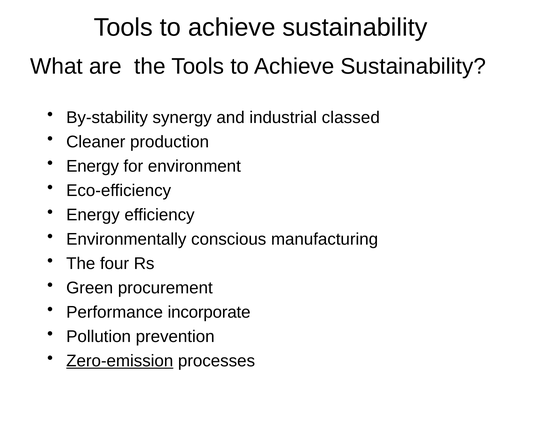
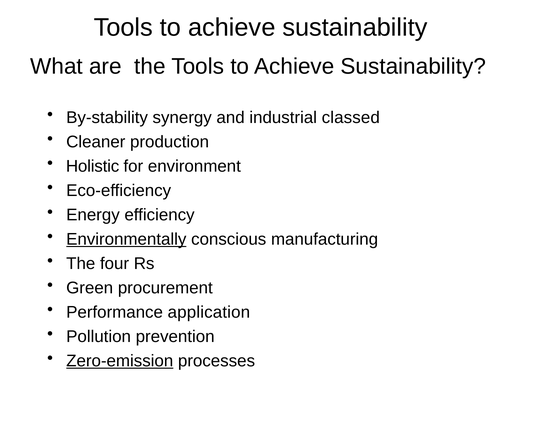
Energy at (93, 166): Energy -> Holistic
Environmentally underline: none -> present
incorporate: incorporate -> application
